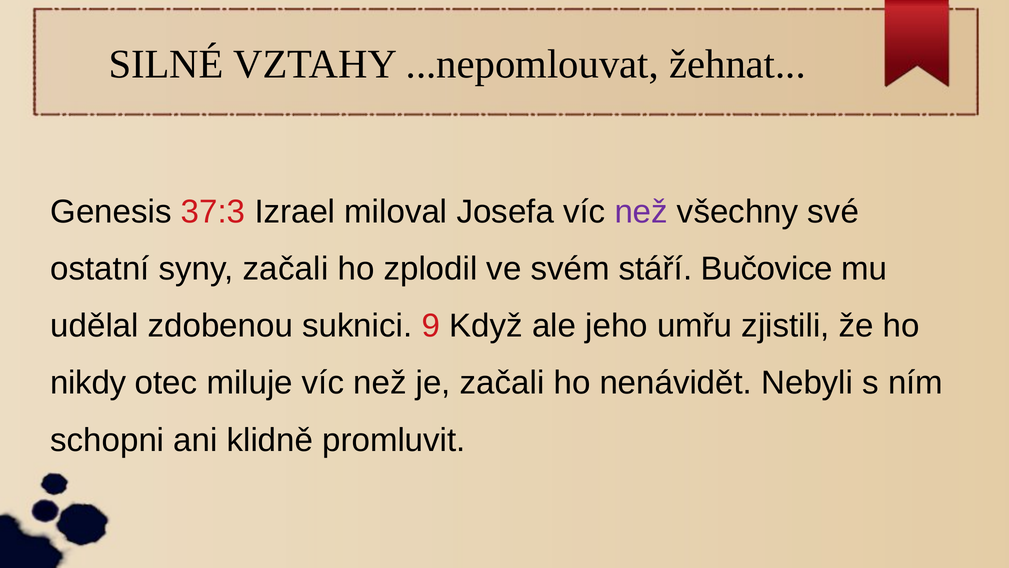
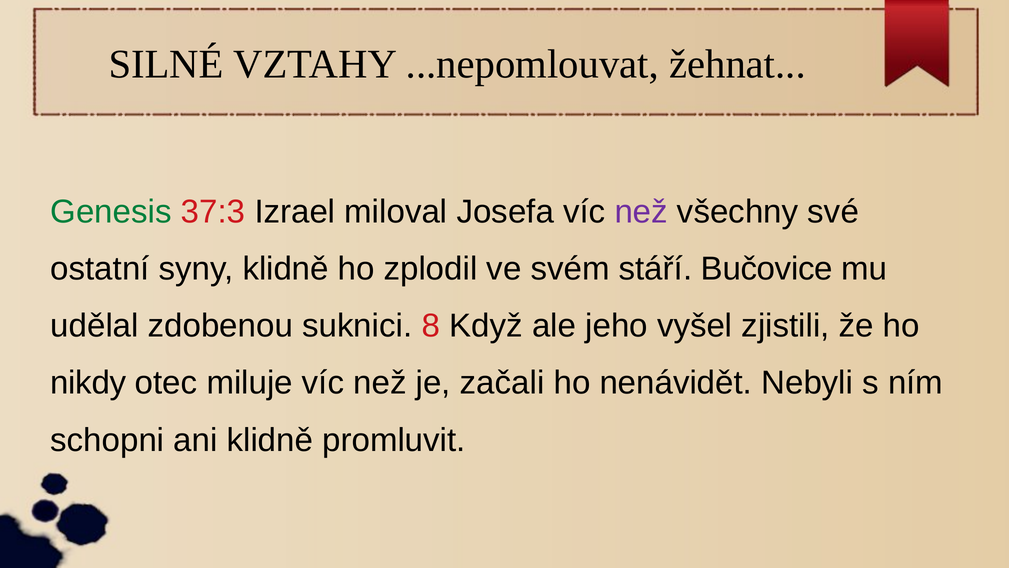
Genesis colour: black -> green
syny začali: začali -> klidně
9: 9 -> 8
umřu: umřu -> vyšel
